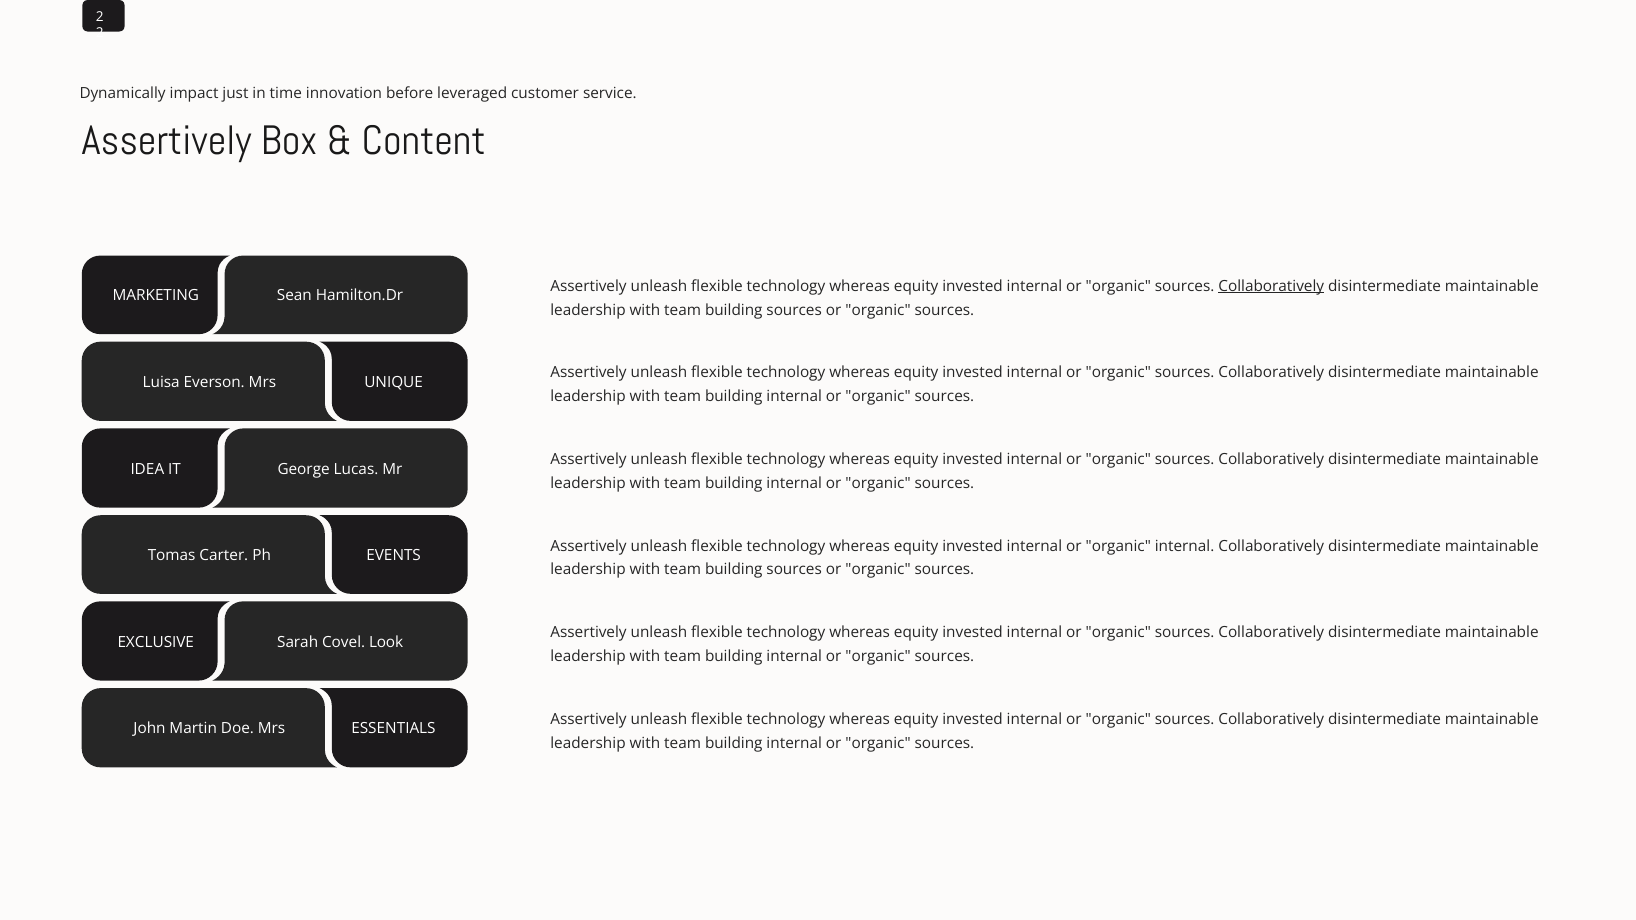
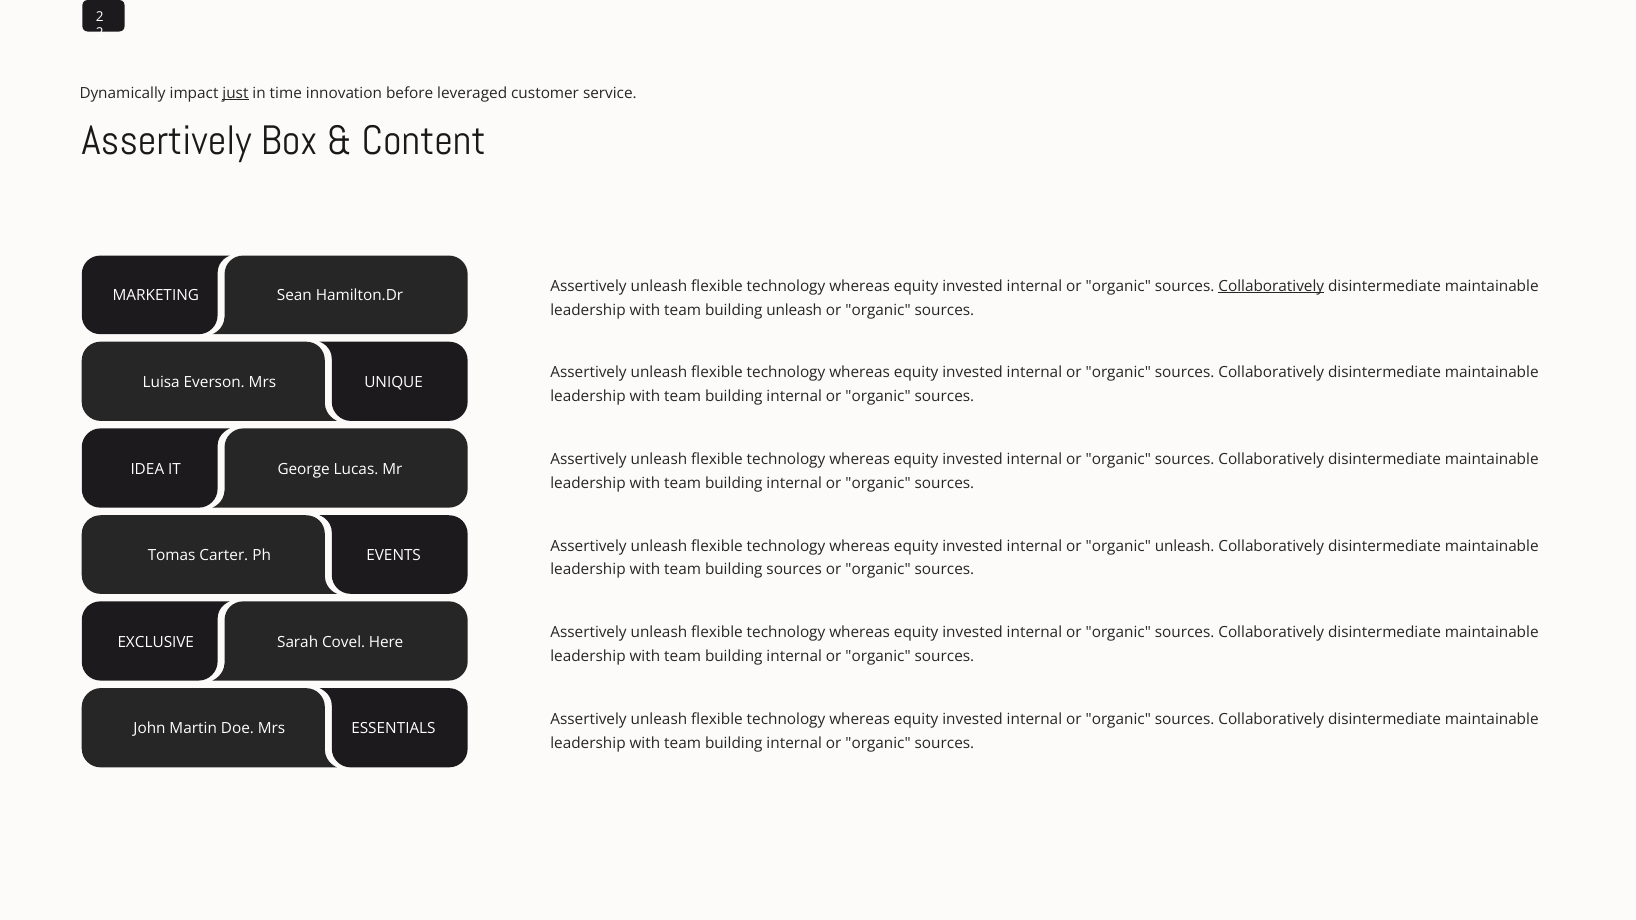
just underline: none -> present
sources at (794, 310): sources -> unleash
organic internal: internal -> unleash
Look: Look -> Here
